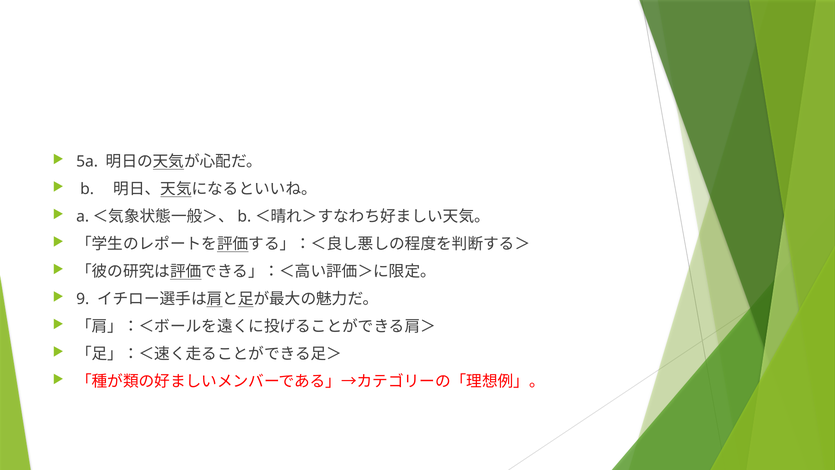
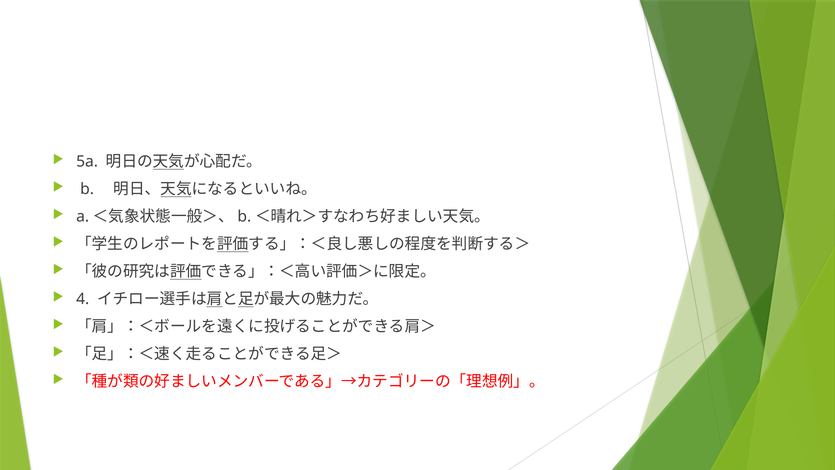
9: 9 -> 4
